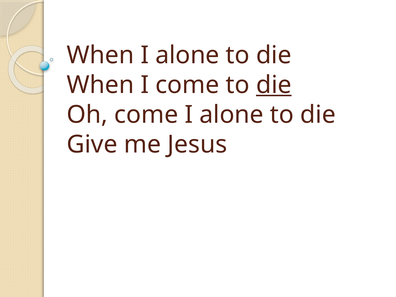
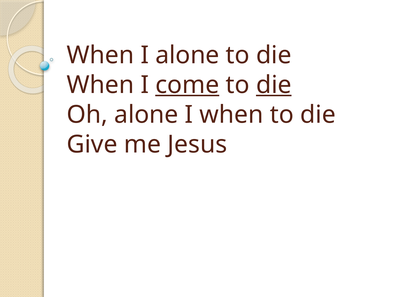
come at (187, 85) underline: none -> present
Oh come: come -> alone
alone at (231, 115): alone -> when
